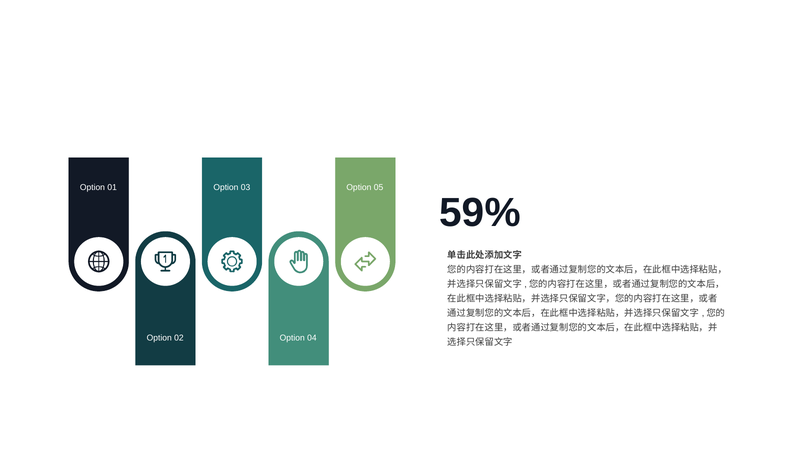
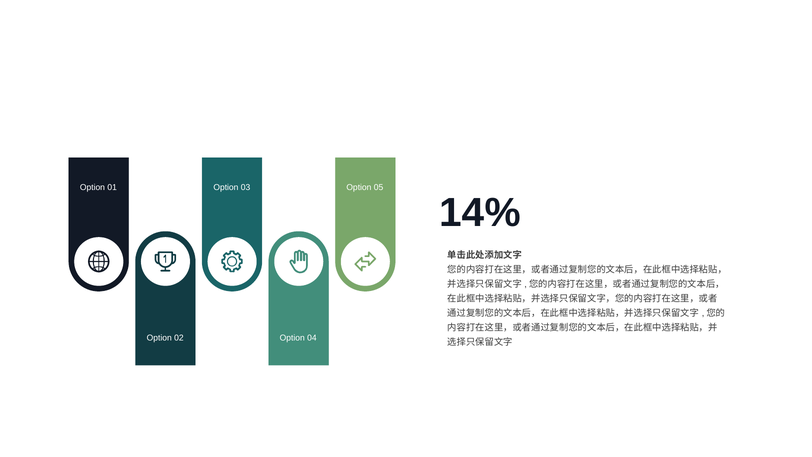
59%: 59% -> 14%
